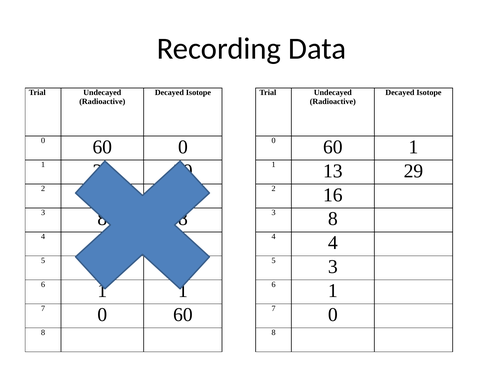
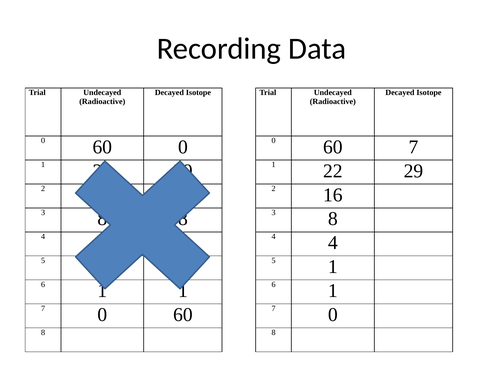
60 1: 1 -> 7
13: 13 -> 22
5 3: 3 -> 1
